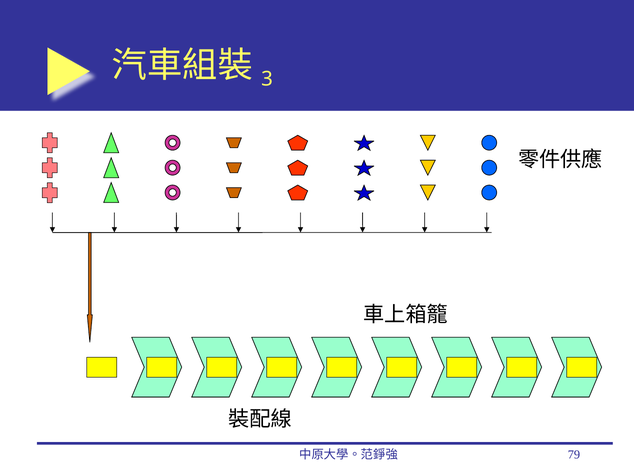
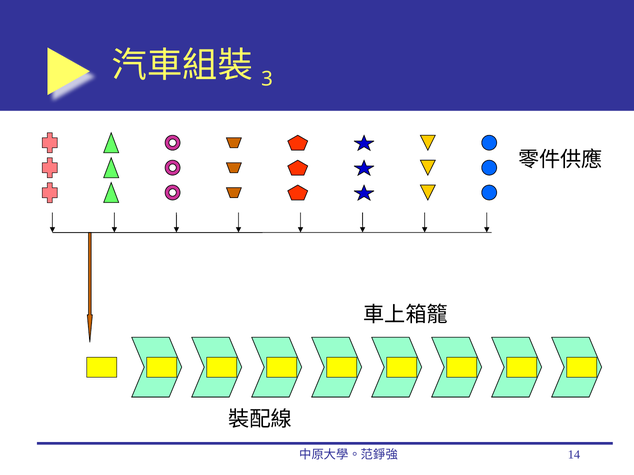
79: 79 -> 14
